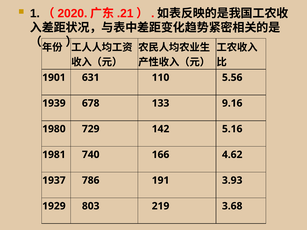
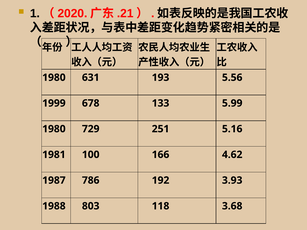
1901 at (54, 78): 1901 -> 1980
110: 110 -> 193
1939: 1939 -> 1999
9.16: 9.16 -> 5.99
142: 142 -> 251
740: 740 -> 100
1937: 1937 -> 1987
191: 191 -> 192
1929: 1929 -> 1988
219: 219 -> 118
